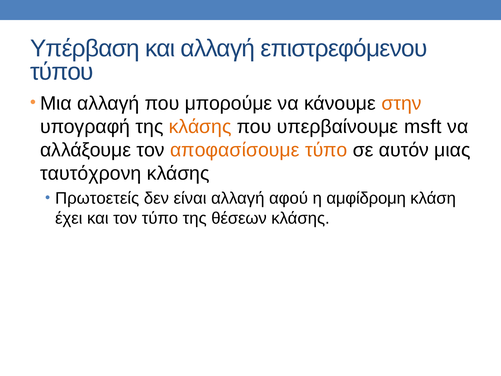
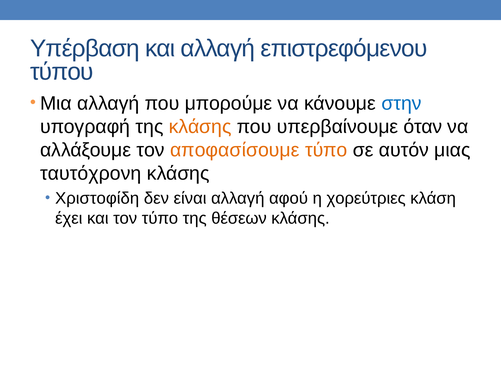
στην colour: orange -> blue
msft: msft -> όταν
Πρωτοετείς: Πρωτοετείς -> Χριστοφίδη
αμφίδρομη: αμφίδρομη -> χορεύτριες
